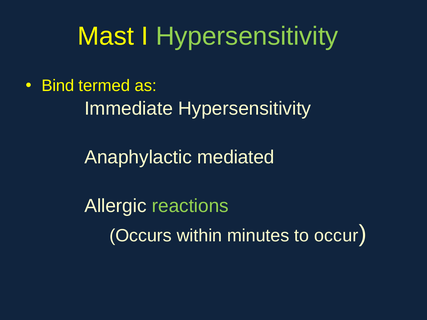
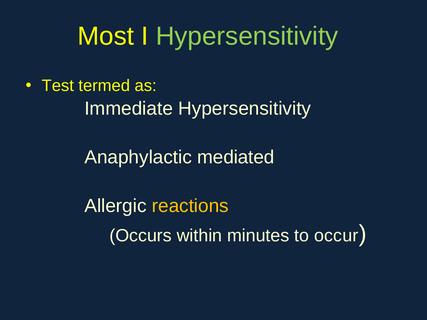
Mast: Mast -> Most
Bind: Bind -> Test
reactions colour: light green -> yellow
